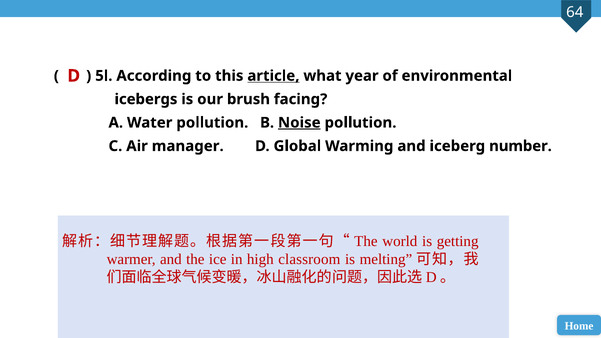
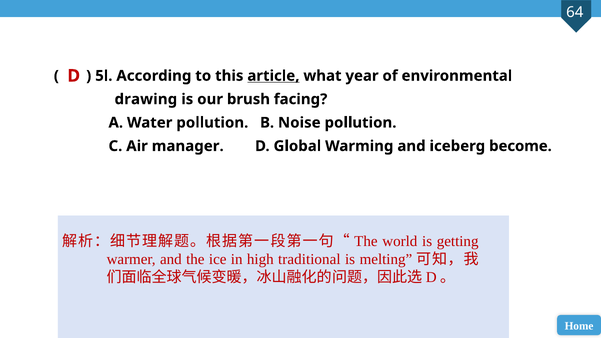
icebergs: icebergs -> drawing
Noise underline: present -> none
number: number -> become
classroom: classroom -> traditional
